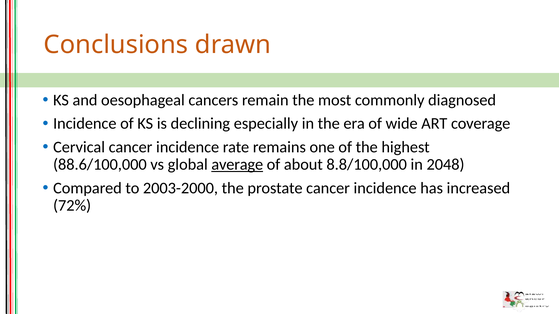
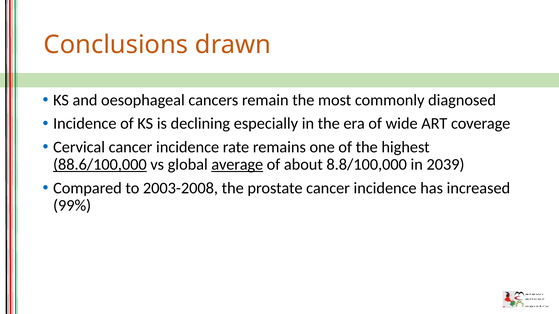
88.6/100,000 underline: none -> present
2048: 2048 -> 2039
2003-2000: 2003-2000 -> 2003-2008
72%: 72% -> 99%
